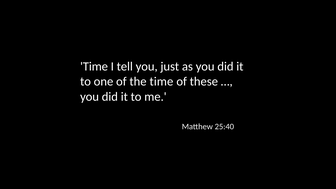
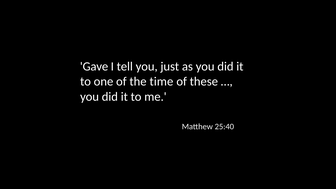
Time at (94, 66): Time -> Gave
